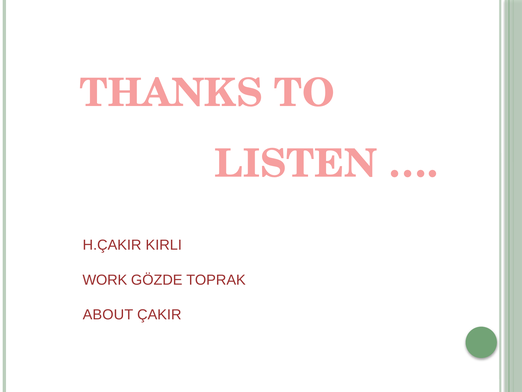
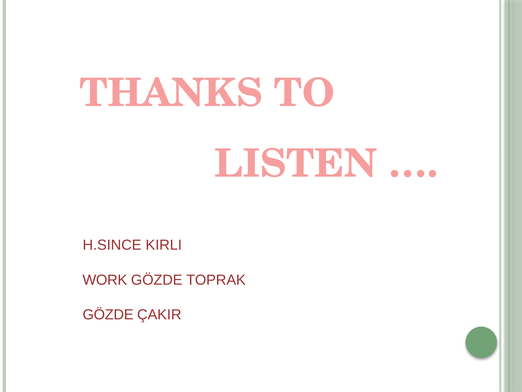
H.ÇAKIR: H.ÇAKIR -> H.SINCE
ABOUT at (108, 314): ABOUT -> GÖZDE
